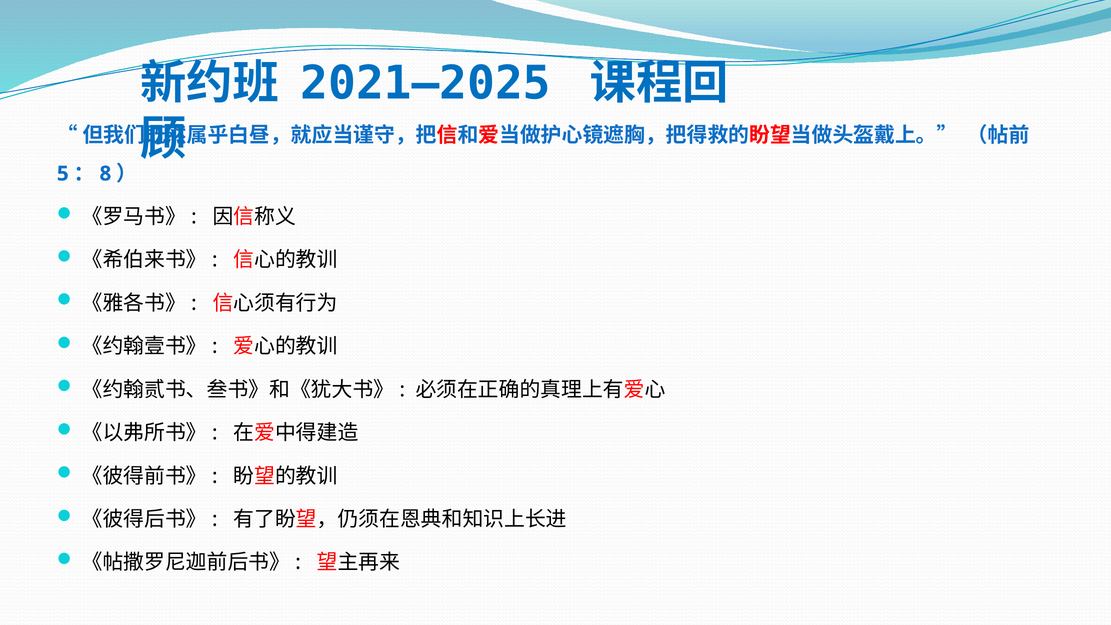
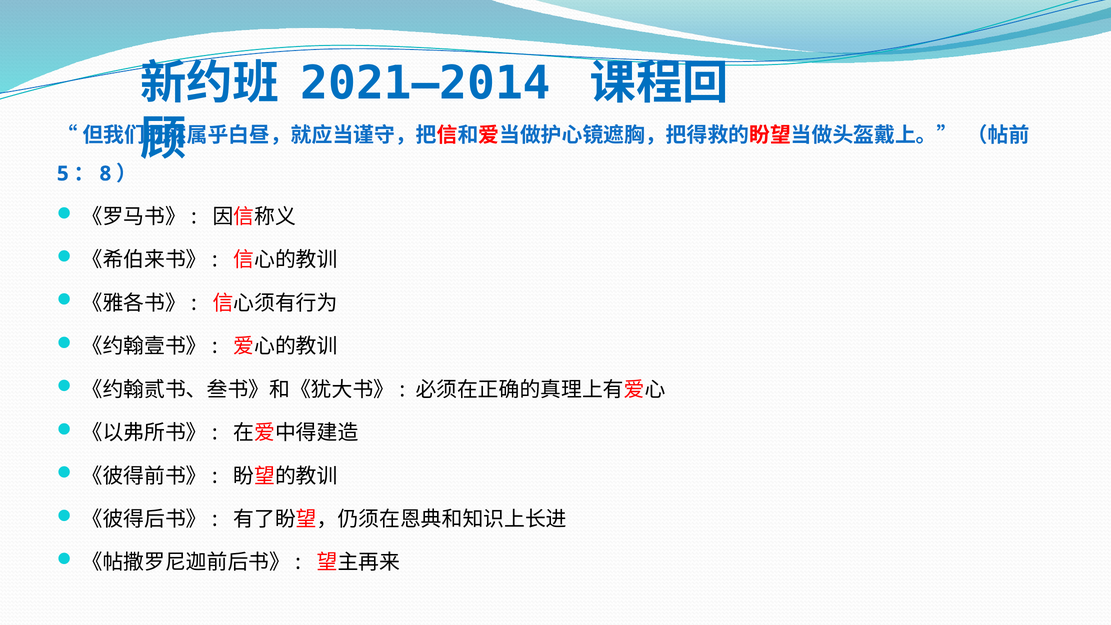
2021–2025: 2021–2025 -> 2021–2014
